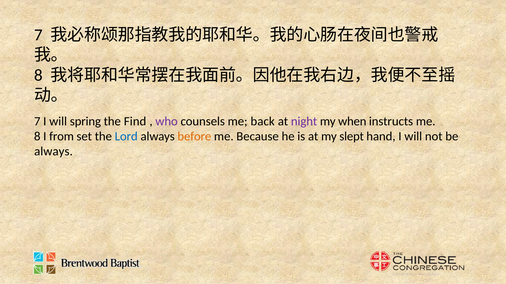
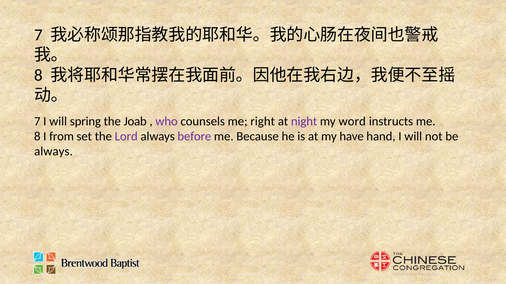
Find: Find -> Joab
back: back -> right
when: when -> word
Lord colour: blue -> purple
before colour: orange -> purple
slept: slept -> have
